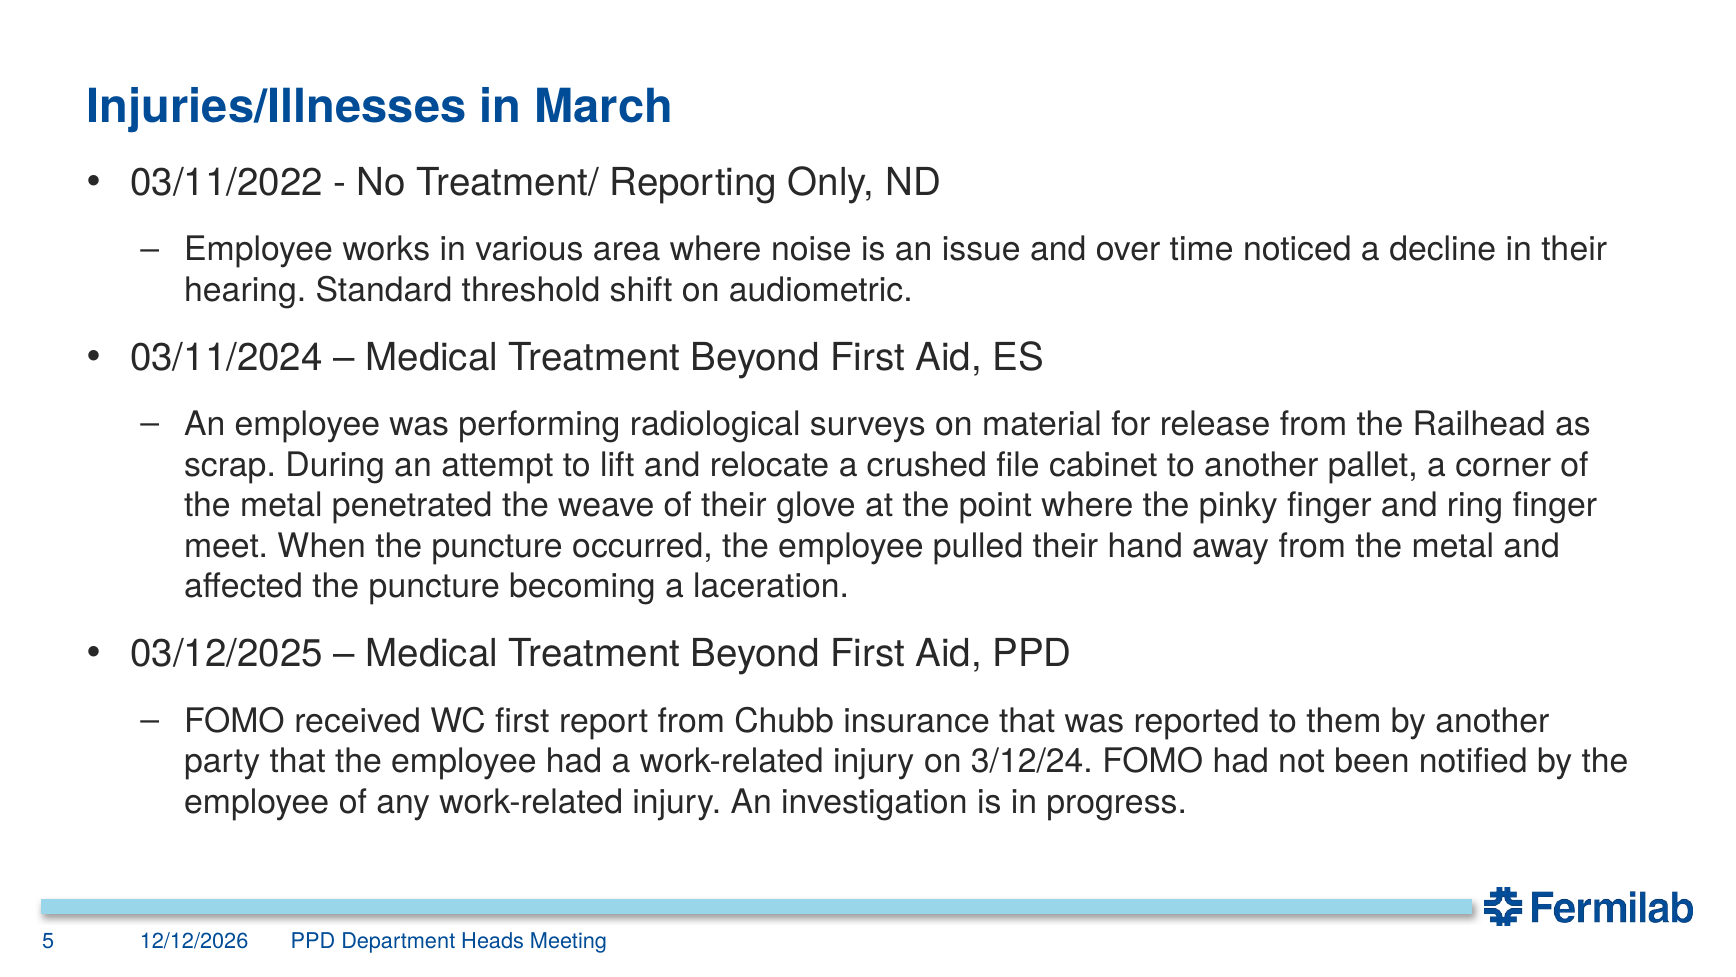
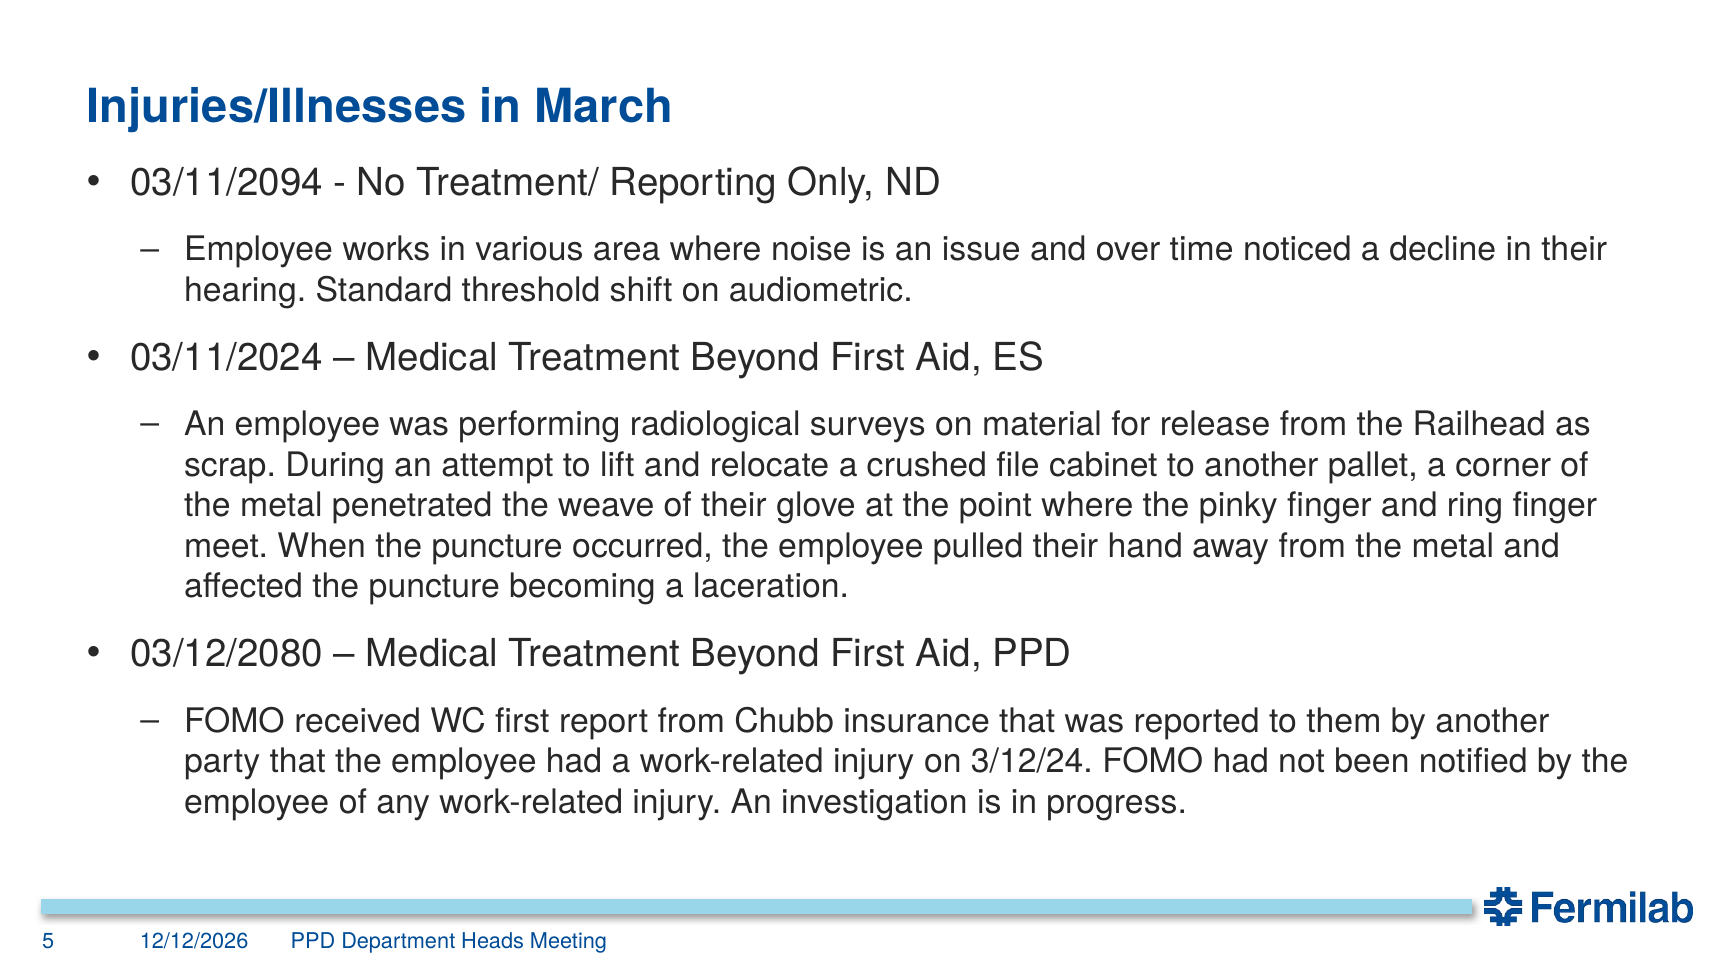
03/11/2022: 03/11/2022 -> 03/11/2094
03/12/2025: 03/12/2025 -> 03/12/2080
